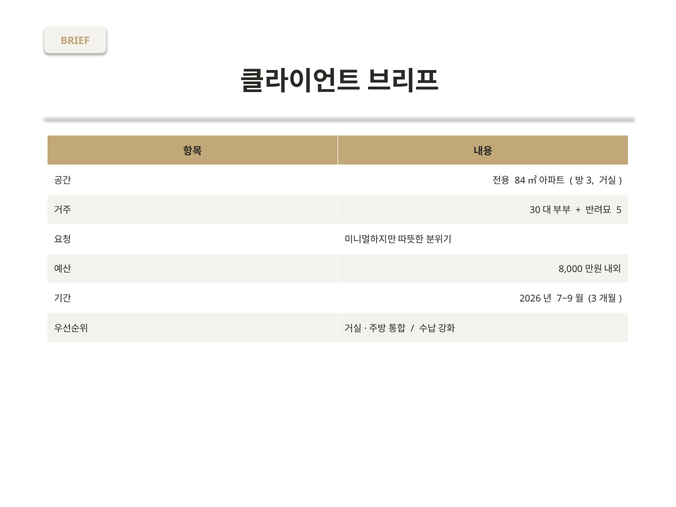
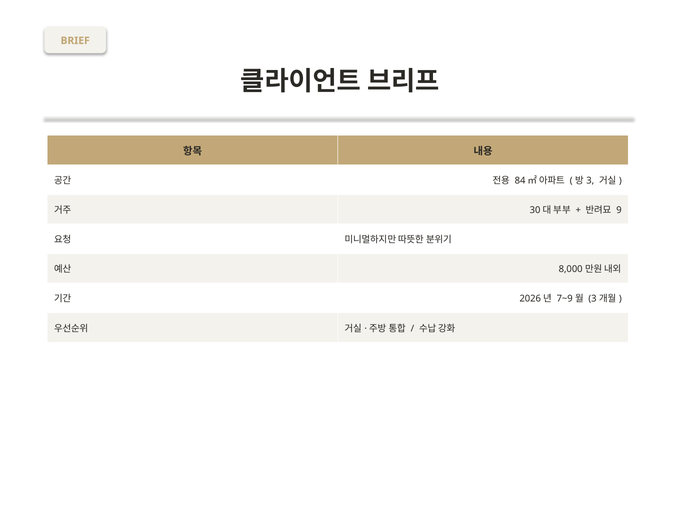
5: 5 -> 9
